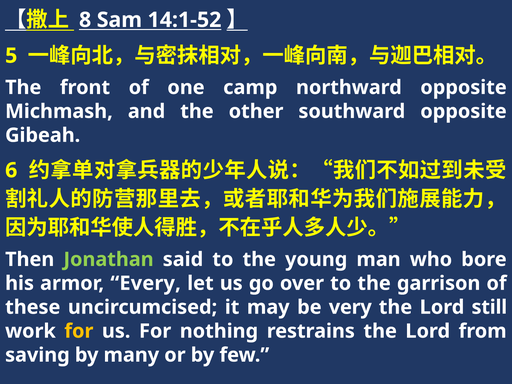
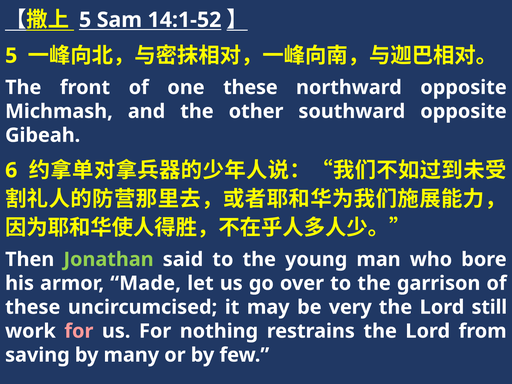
8 at (85, 20): 8 -> 5
one camp: camp -> these
Every: Every -> Made
for at (79, 331) colour: yellow -> pink
